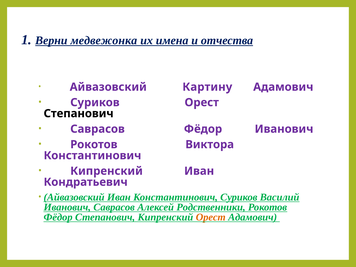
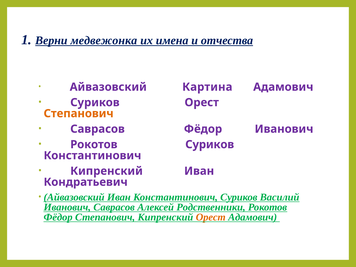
Картину: Картину -> Картина
Степанович at (79, 114) colour: black -> orange
Рокотов Виктора: Виктора -> Суриков
